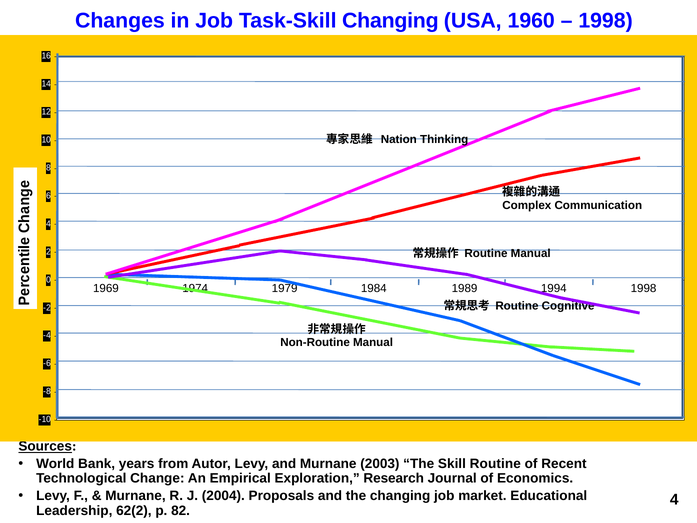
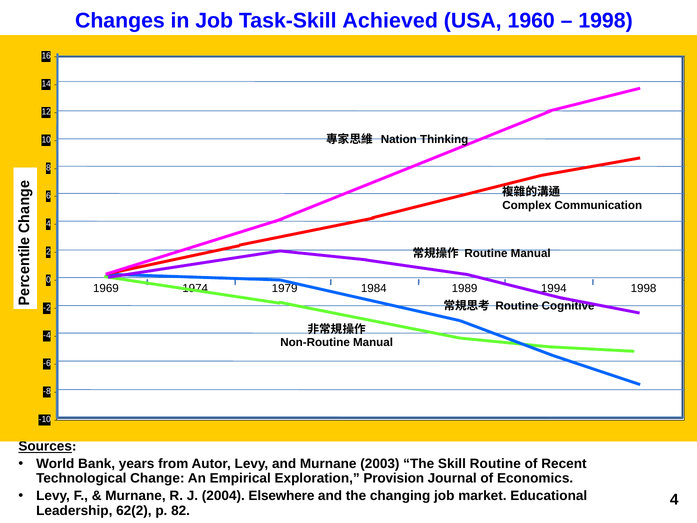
Task-Skill Changing: Changing -> Achieved
Research: Research -> Provision
Proposals: Proposals -> Elsewhere
